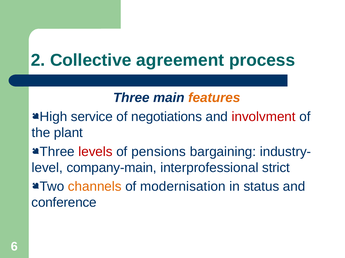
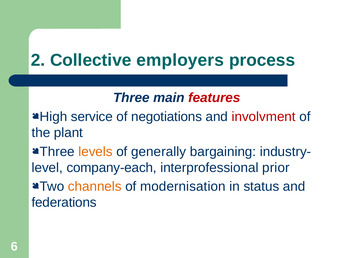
agreement: agreement -> employers
features colour: orange -> red
levels colour: red -> orange
pensions: pensions -> generally
company-main: company-main -> company-each
strict: strict -> prior
conference: conference -> federations
